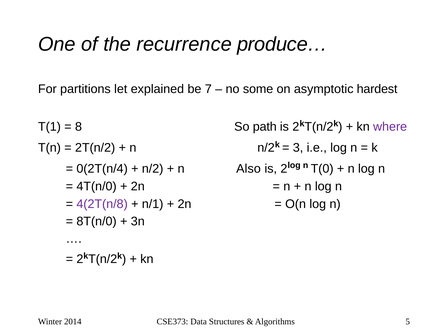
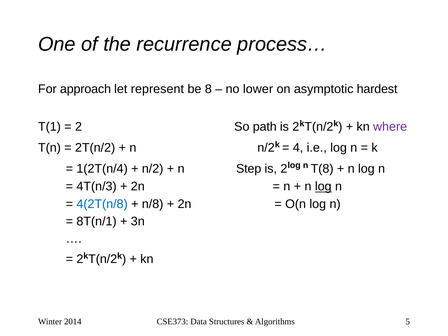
produce…: produce… -> process…
partitions: partitions -> approach
explained: explained -> represent
7: 7 -> 8
some: some -> lower
8 at (79, 127): 8 -> 2
3: 3 -> 4
0(2T(n/4: 0(2T(n/4 -> 1(2T(n/4
Also: Also -> Step
T(0: T(0 -> T(8
4T(n/0: 4T(n/0 -> 4T(n/3
log at (323, 187) underline: none -> present
4(2T(n/8 colour: purple -> blue
n/1: n/1 -> n/8
8T(n/0: 8T(n/0 -> 8T(n/1
